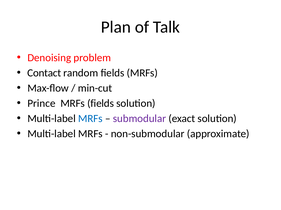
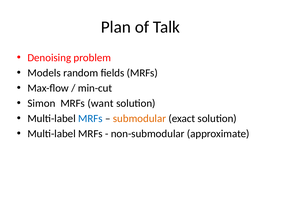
Contact: Contact -> Models
Prince: Prince -> Simon
MRFs fields: fields -> want
submodular colour: purple -> orange
